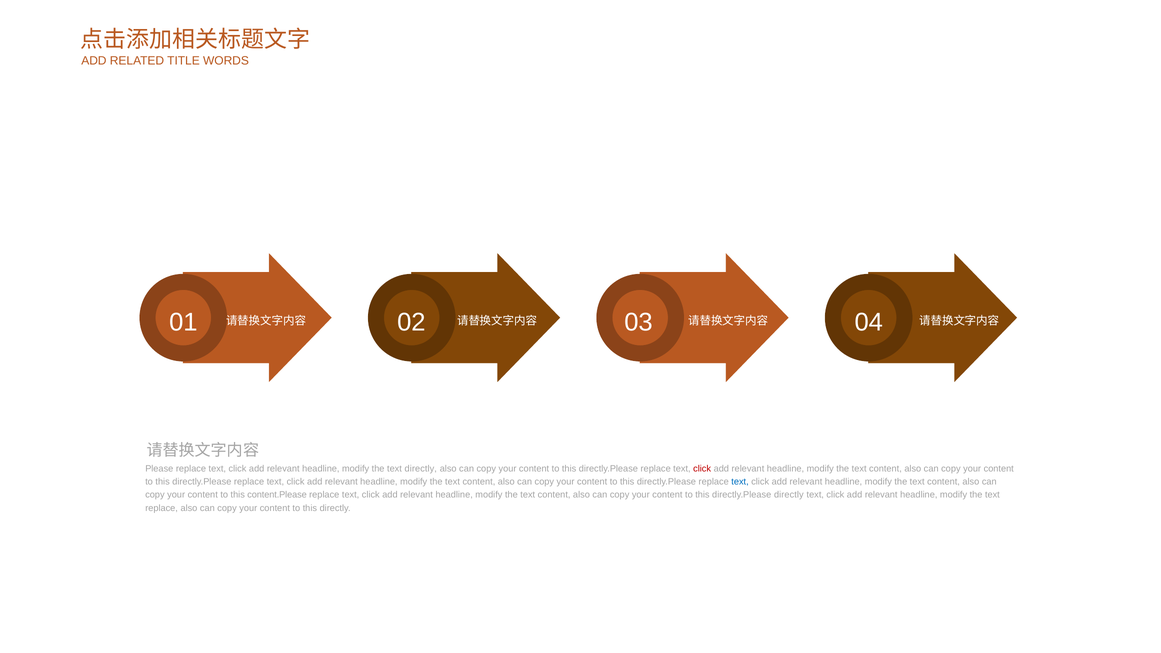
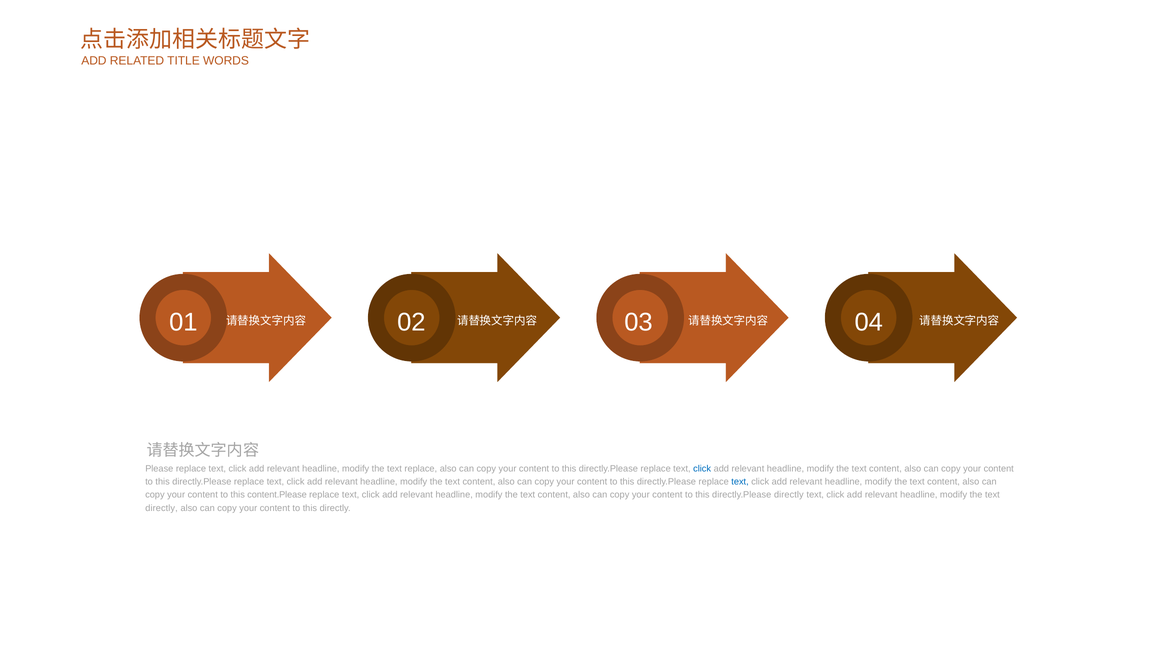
text directly: directly -> replace
click at (702, 469) colour: red -> blue
replace at (162, 508): replace -> directly
